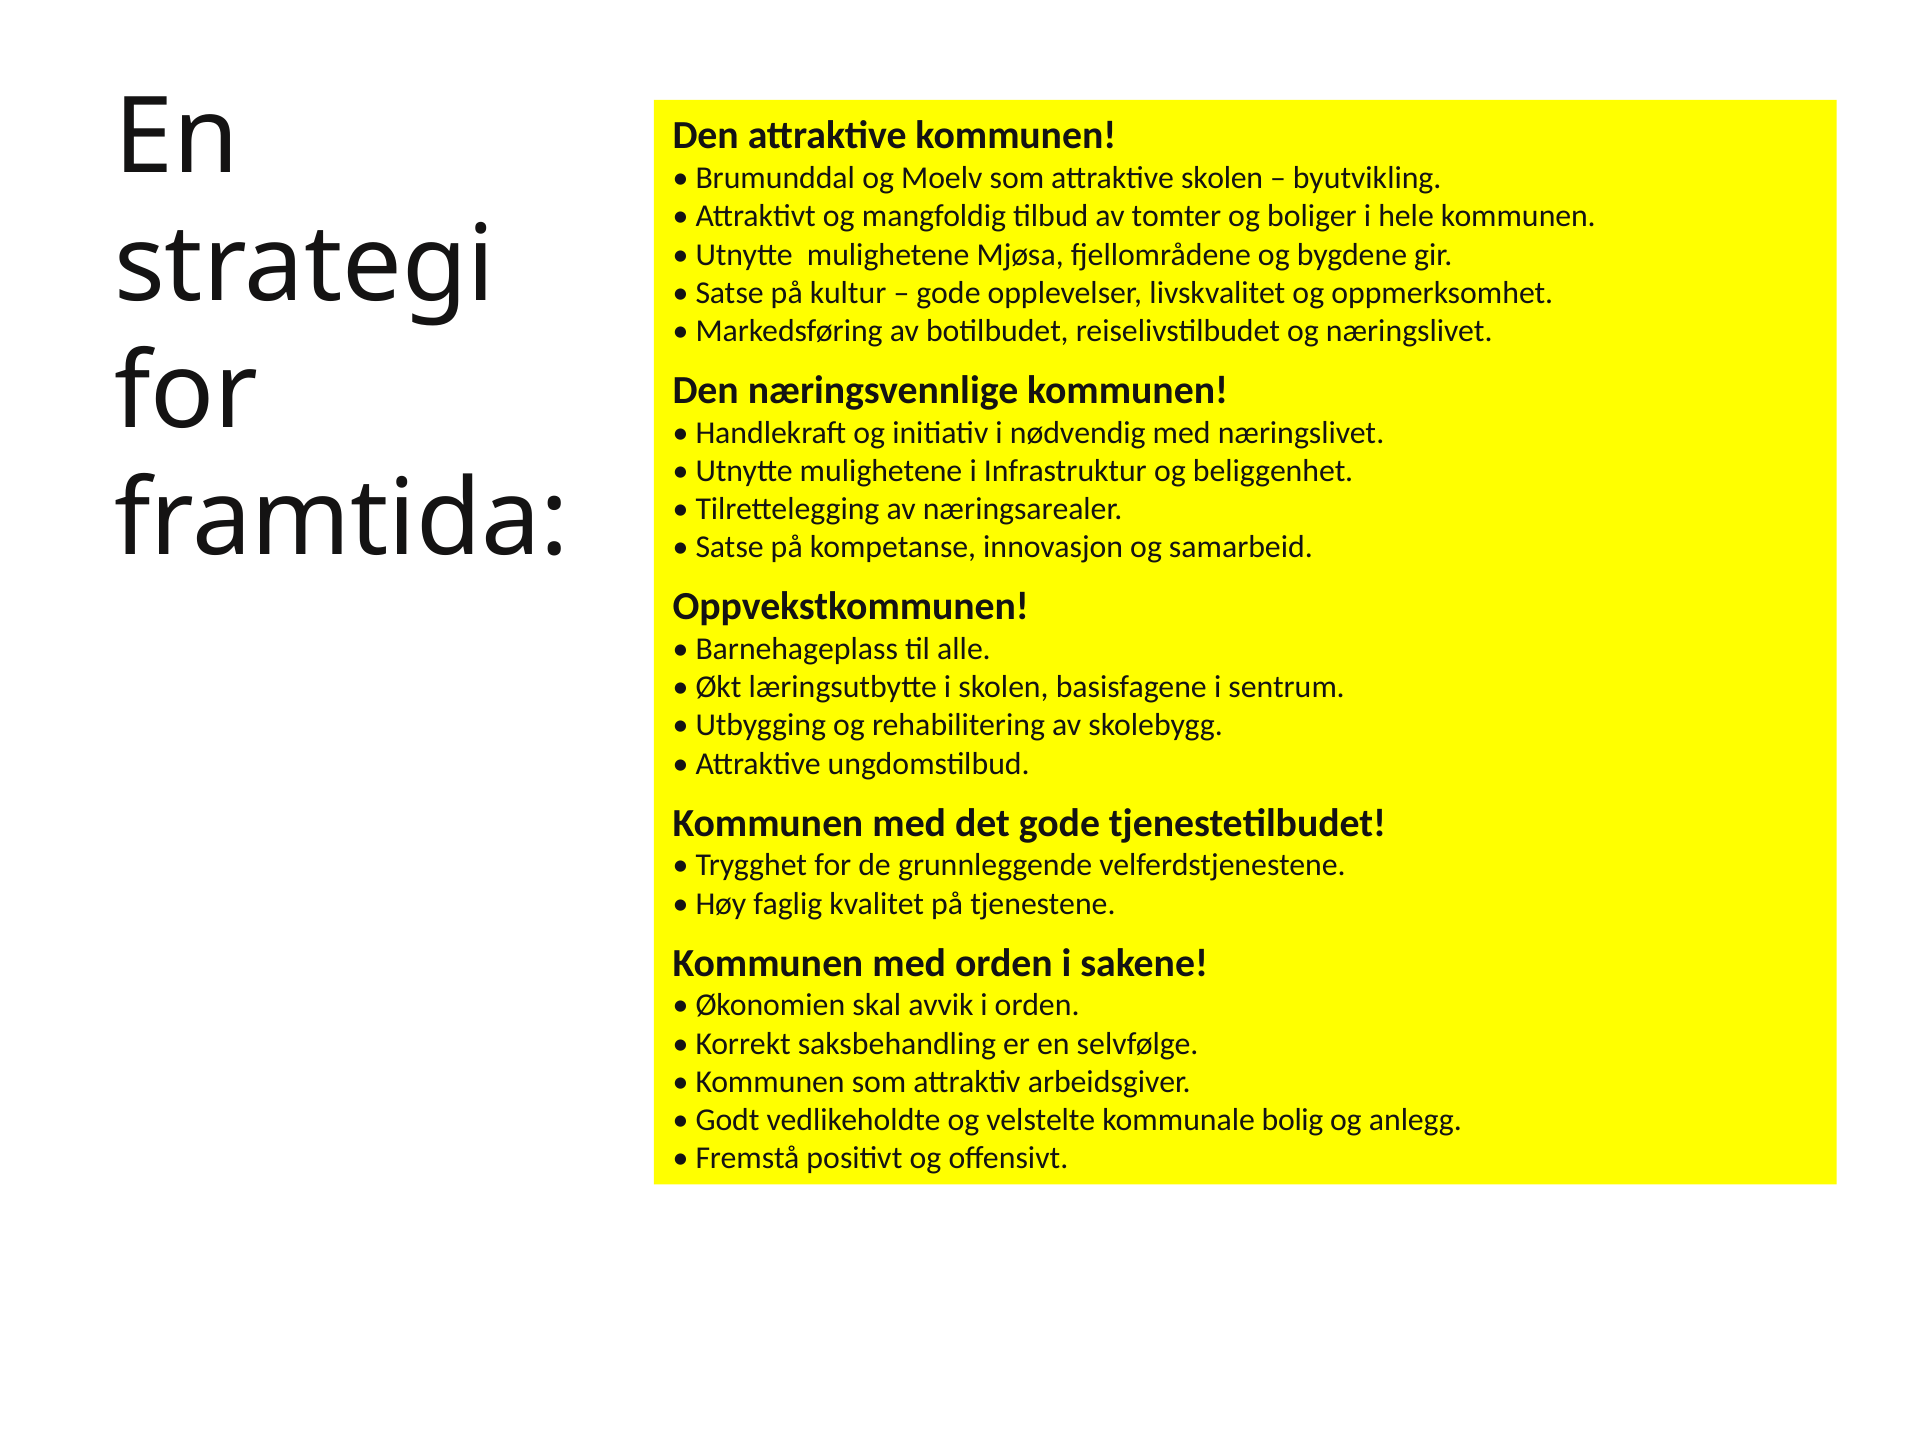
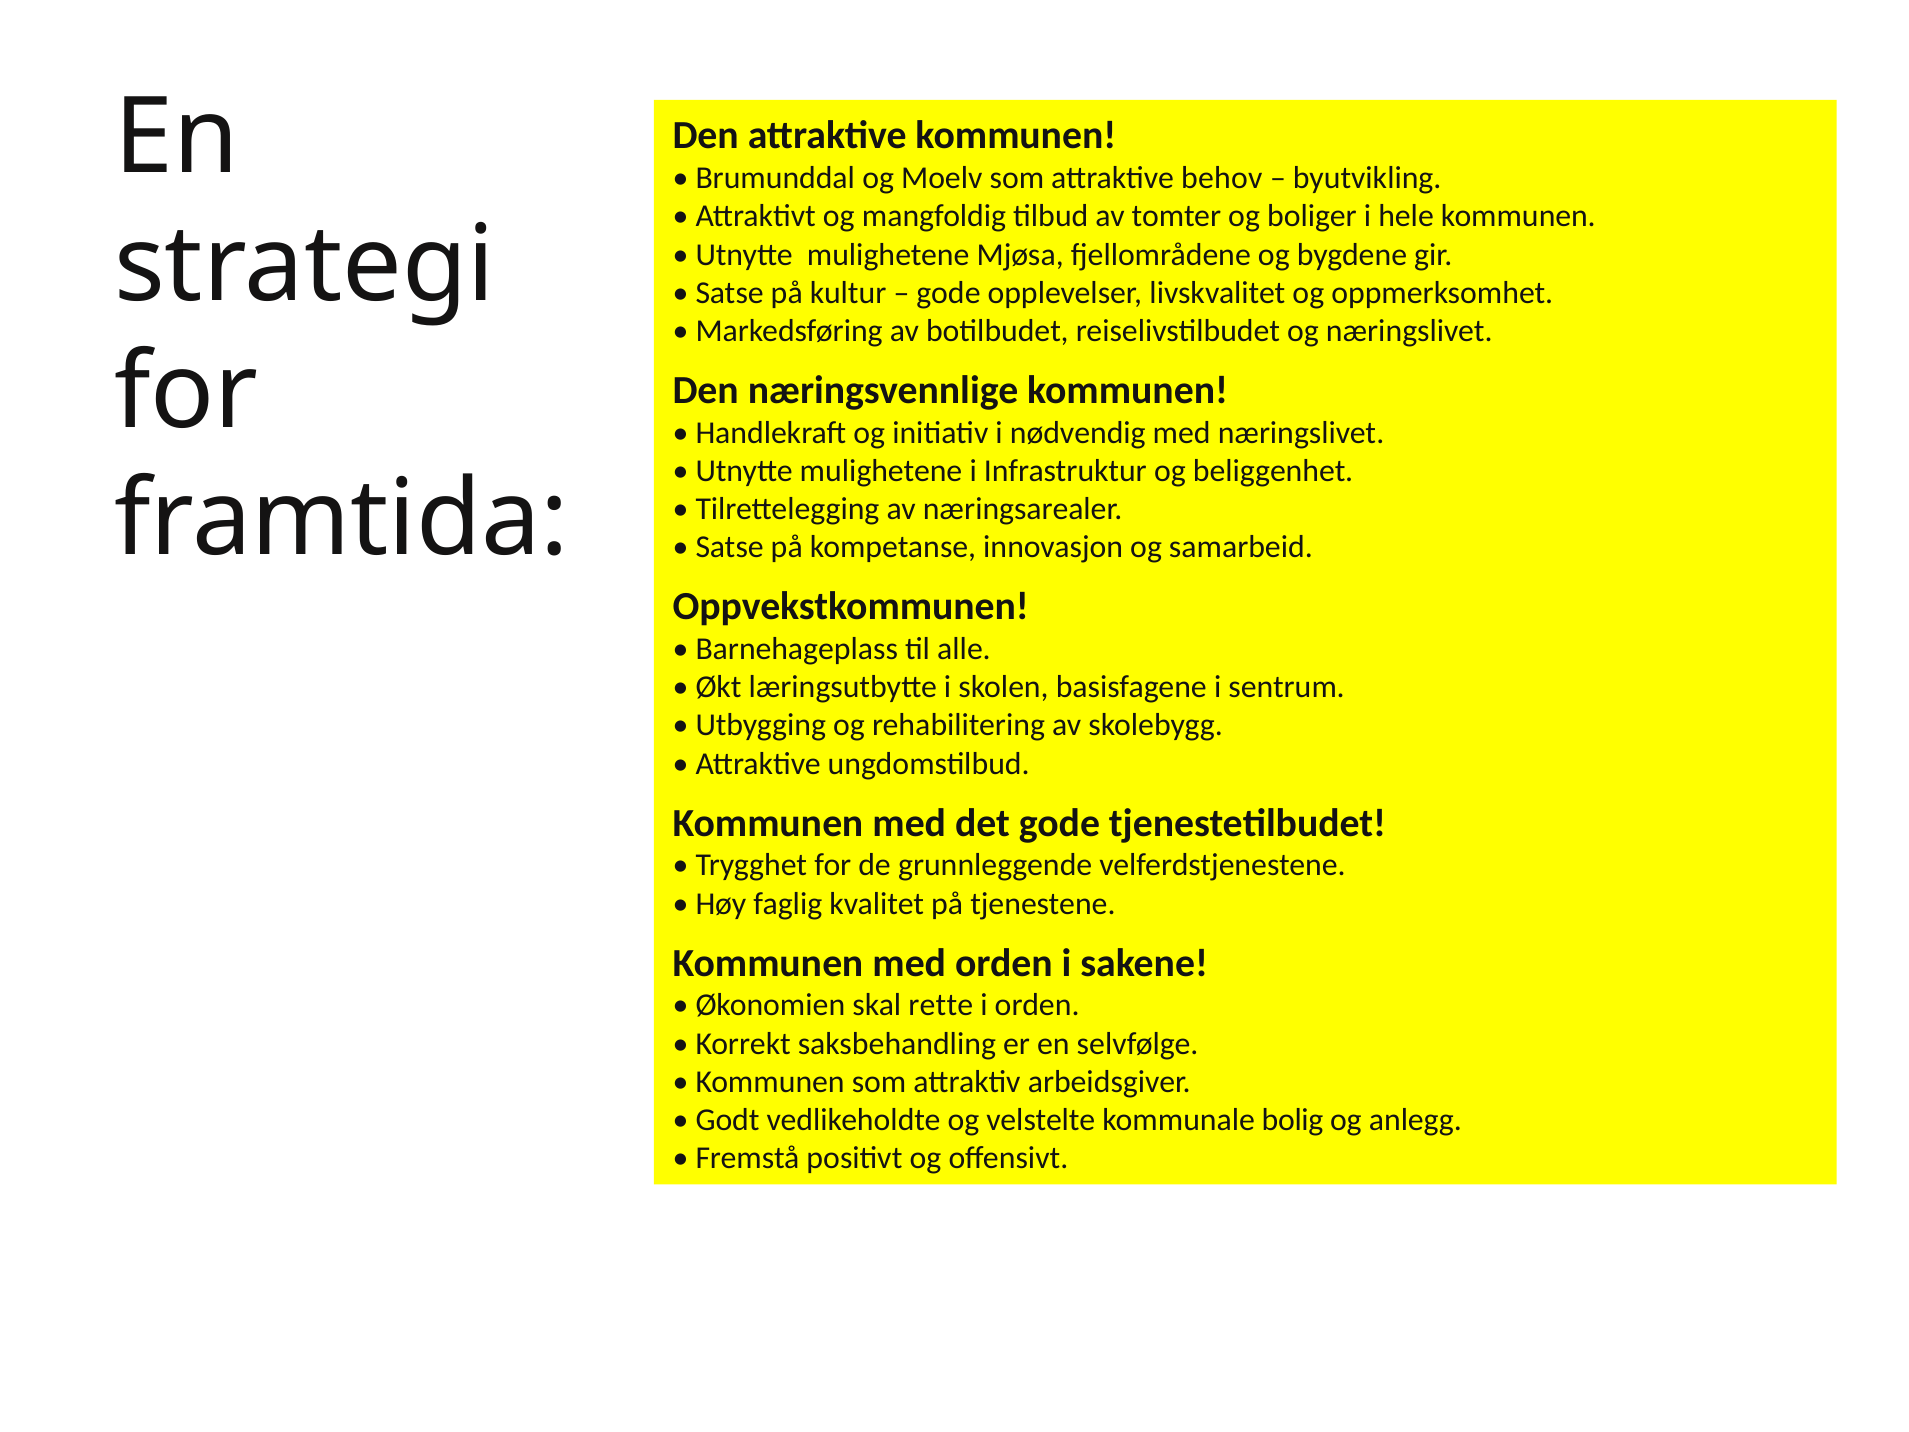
attraktive skolen: skolen -> behov
avvik: avvik -> rette
